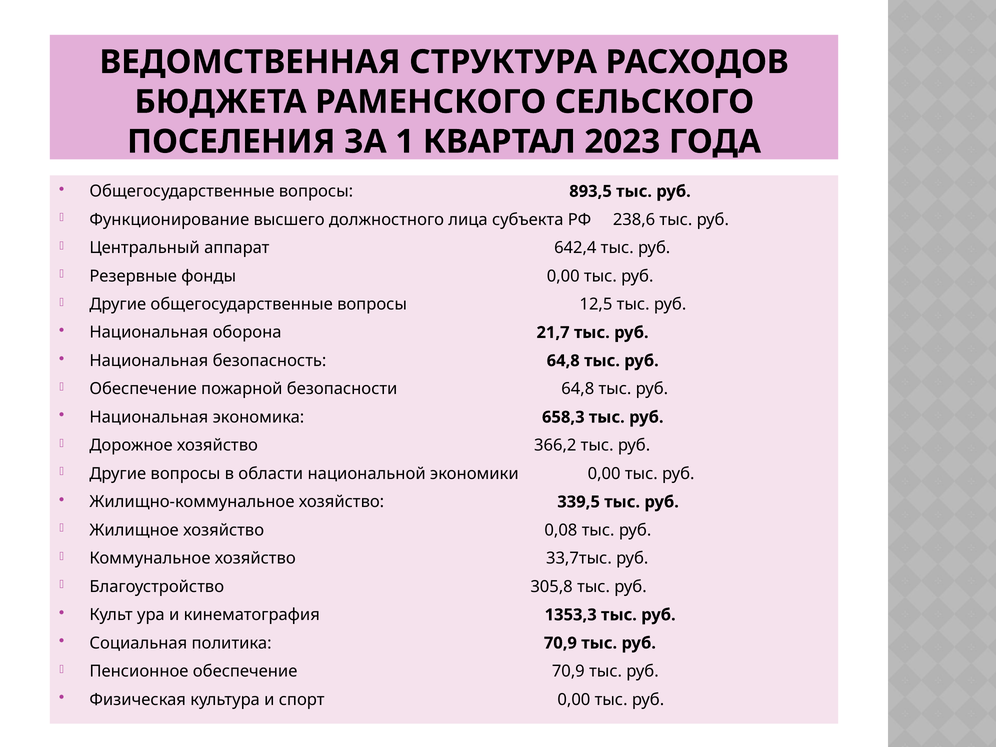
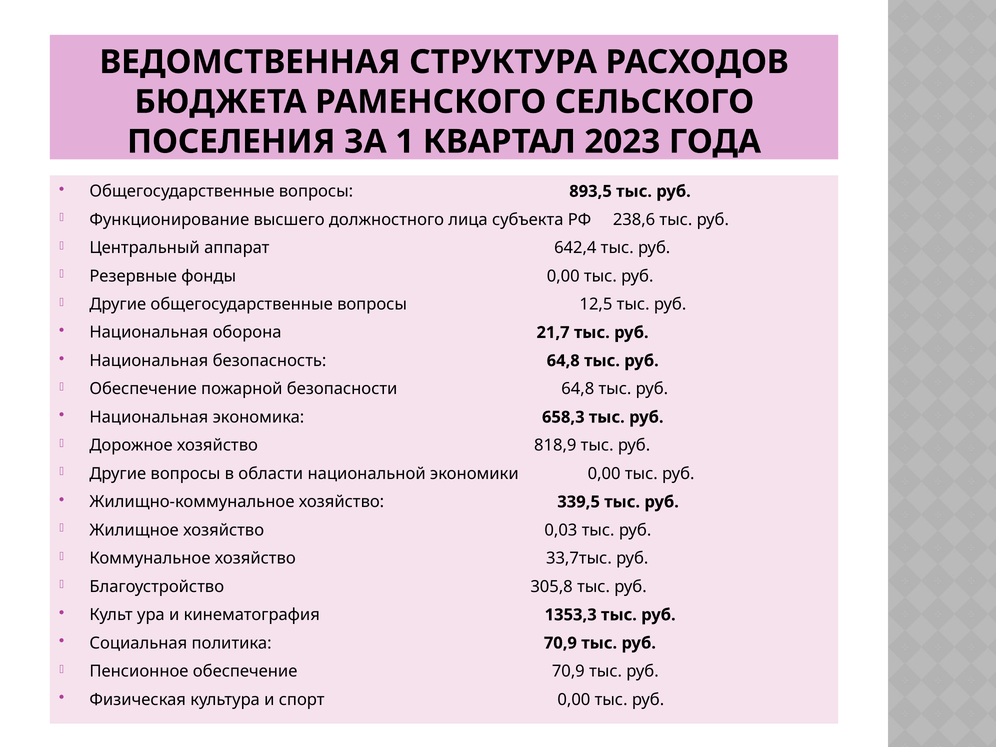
366,2: 366,2 -> 818,9
0,08: 0,08 -> 0,03
